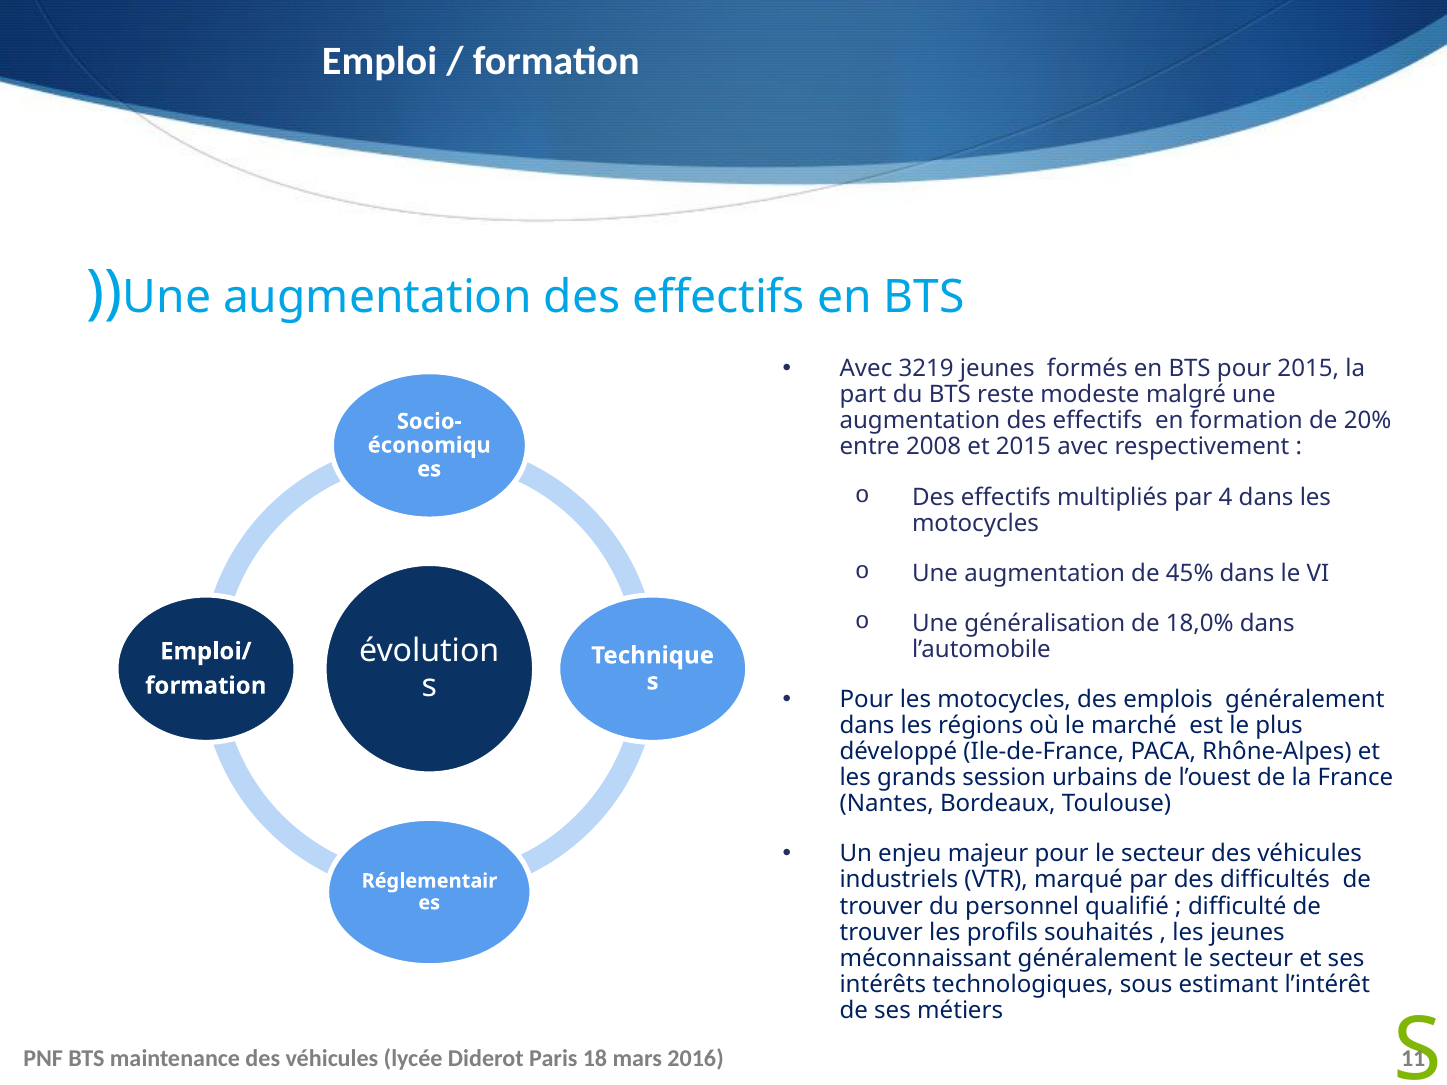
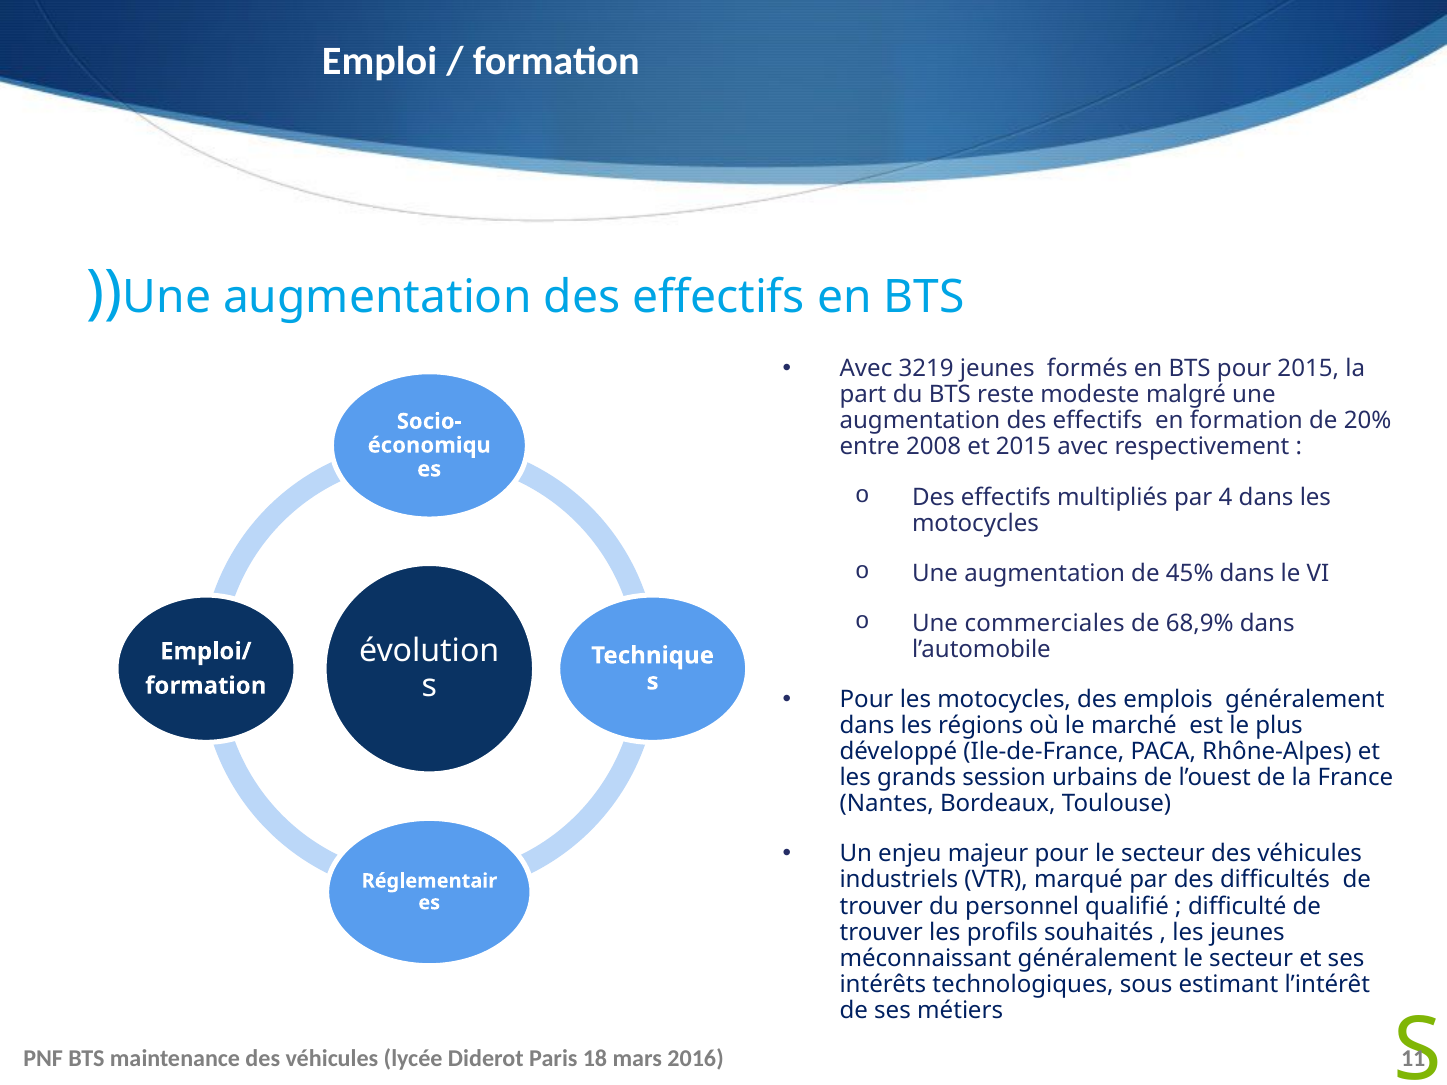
généralisation: généralisation -> commerciales
18,0%: 18,0% -> 68,9%
